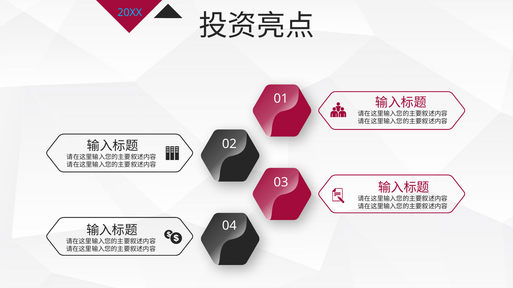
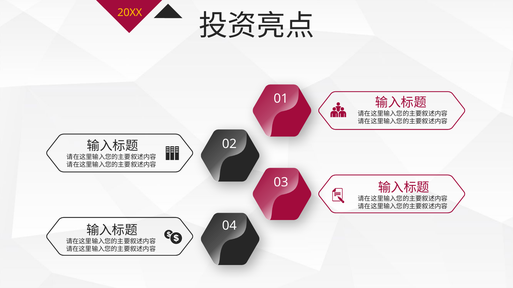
20XX colour: light blue -> yellow
